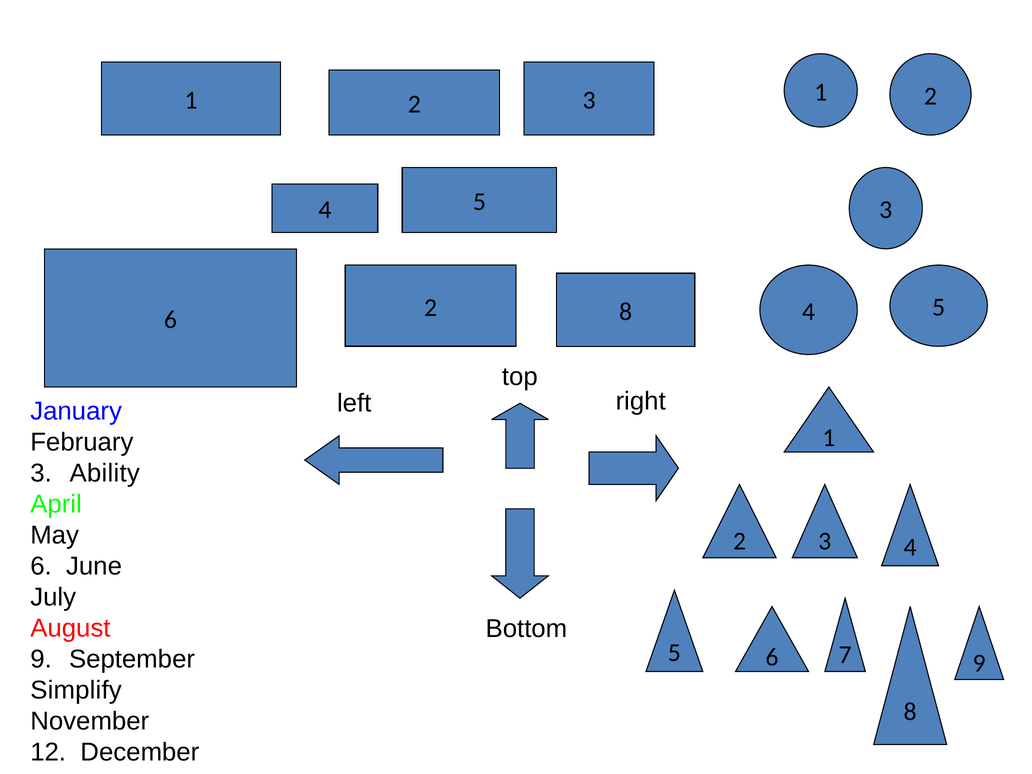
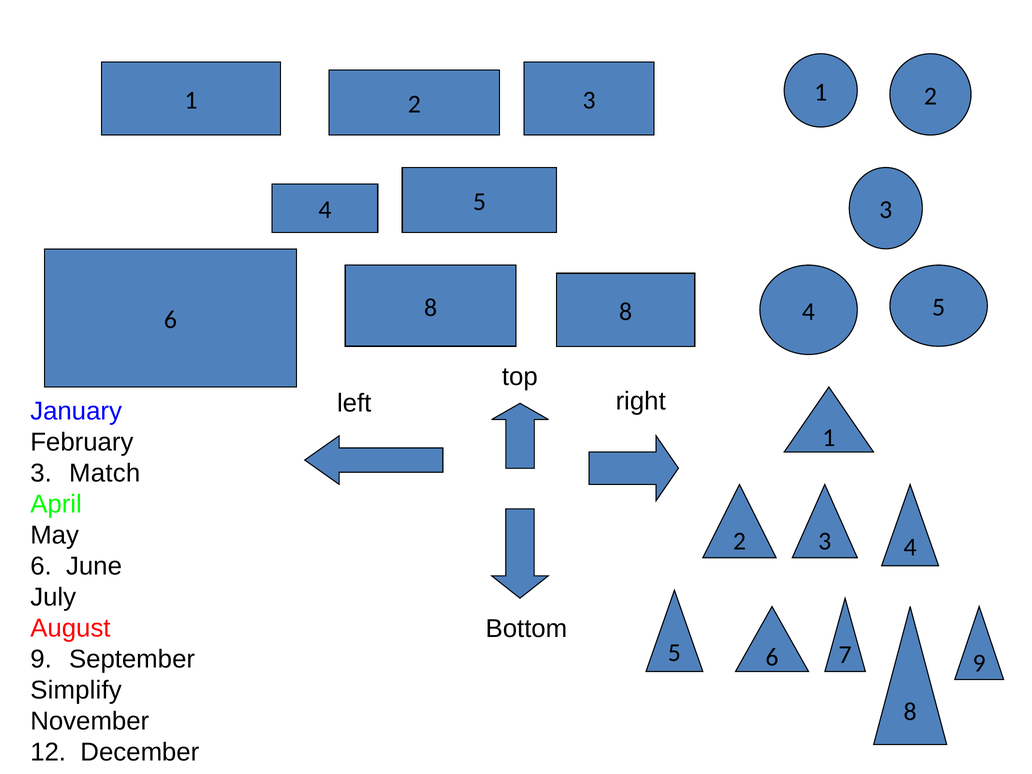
6 2: 2 -> 8
Ability: Ability -> Match
